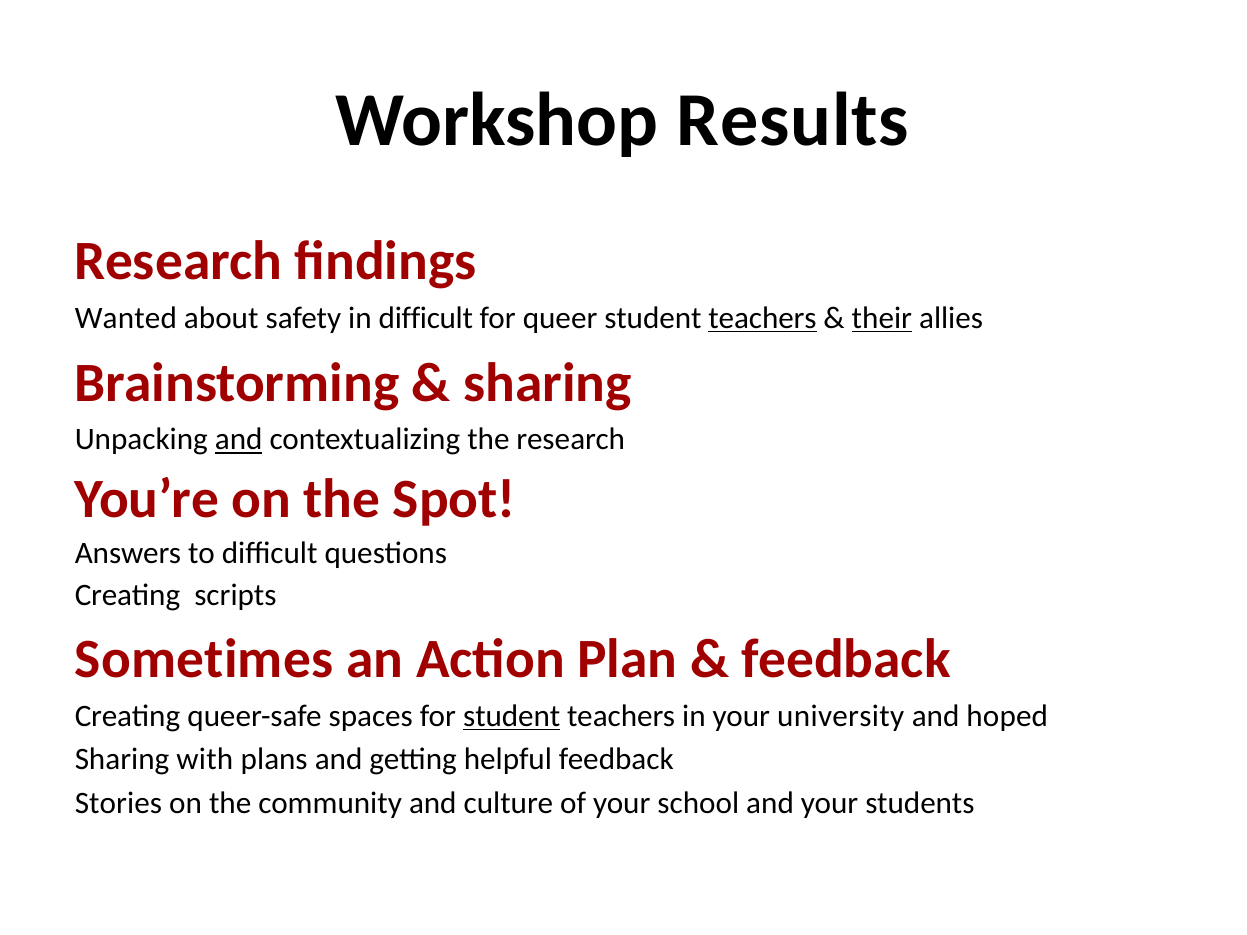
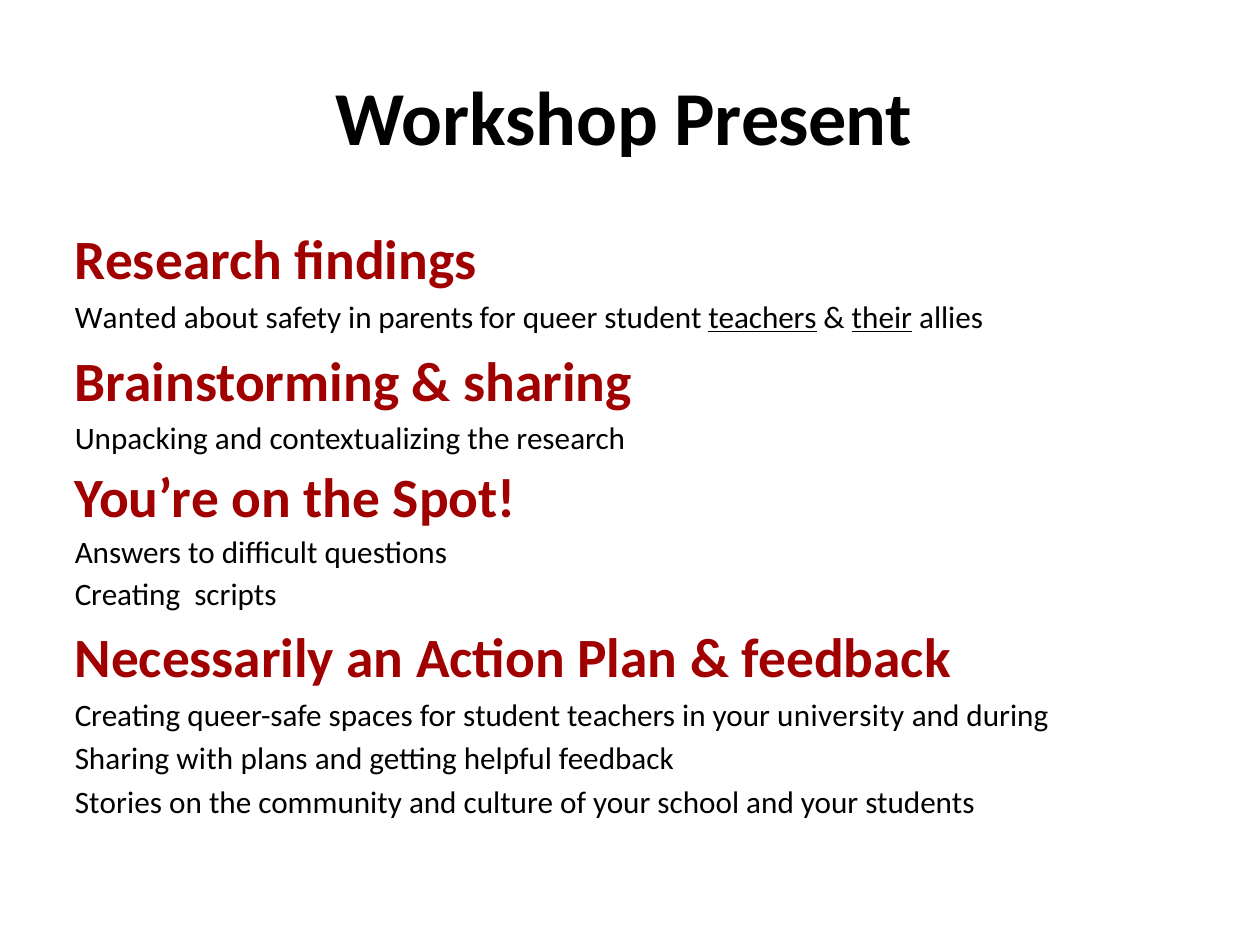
Results: Results -> Present
in difficult: difficult -> parents
and at (239, 439) underline: present -> none
Sometimes: Sometimes -> Necessarily
student at (512, 716) underline: present -> none
hoped: hoped -> during
